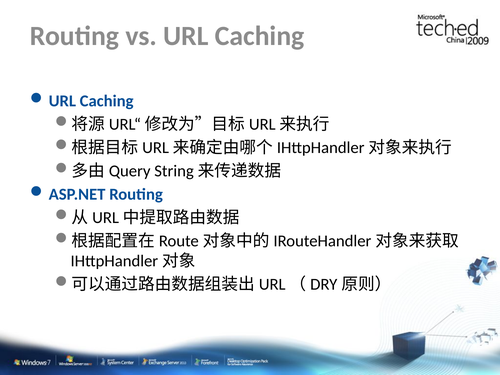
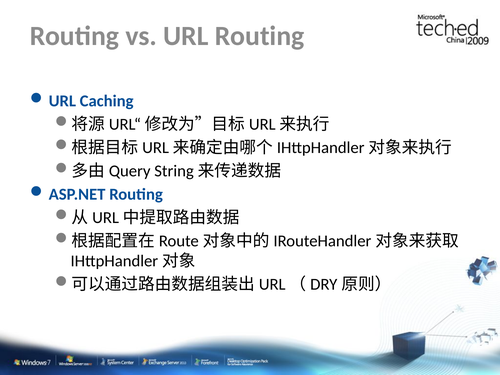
vs URL Caching: Caching -> Routing
